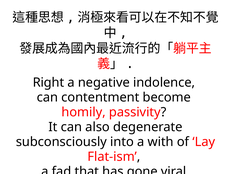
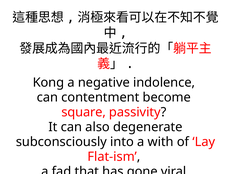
Right: Right -> Kong
homily: homily -> square
